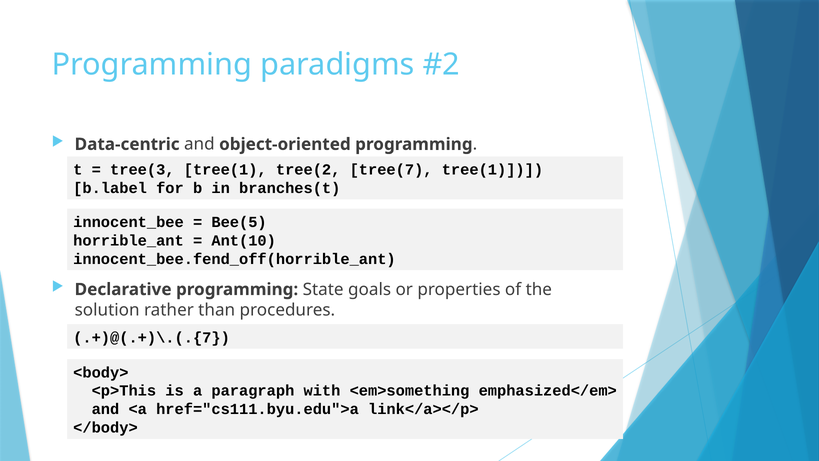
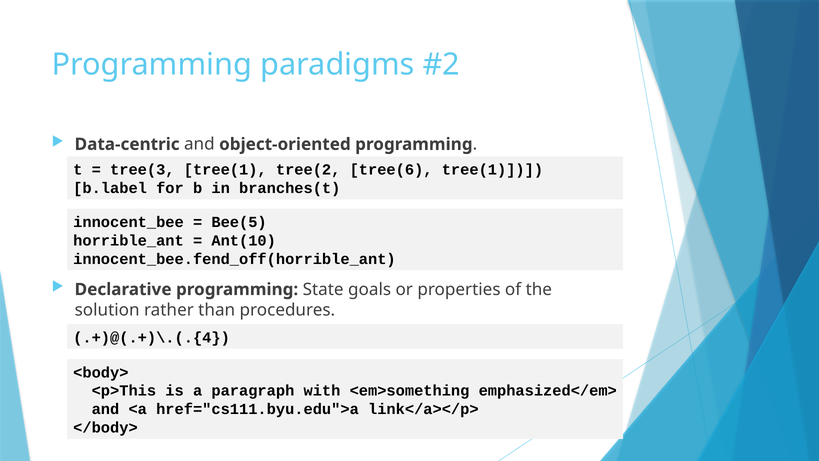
tree(7: tree(7 -> tree(6
.+)@(.+)\.(.{7: .+)@(.+)\.(.{7 -> .+)@(.+)\.(.{4
